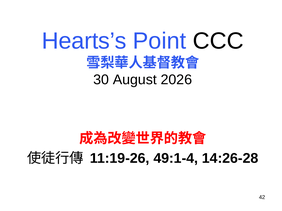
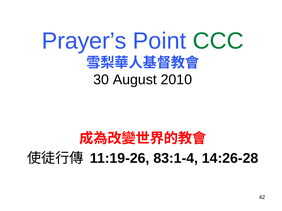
Hearts’s: Hearts’s -> Prayer’s
CCC colour: black -> green
2026: 2026 -> 2010
49:1-4: 49:1-4 -> 83:1-4
